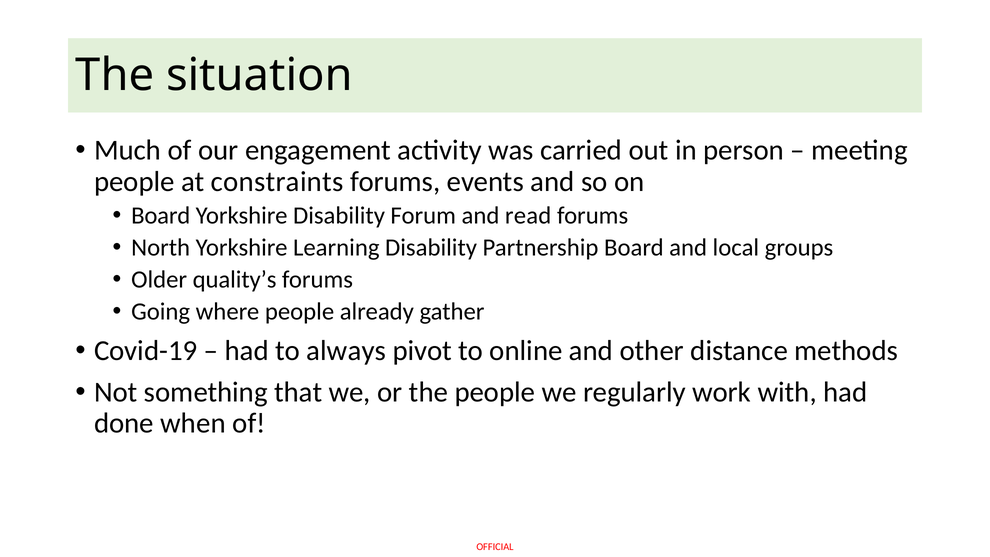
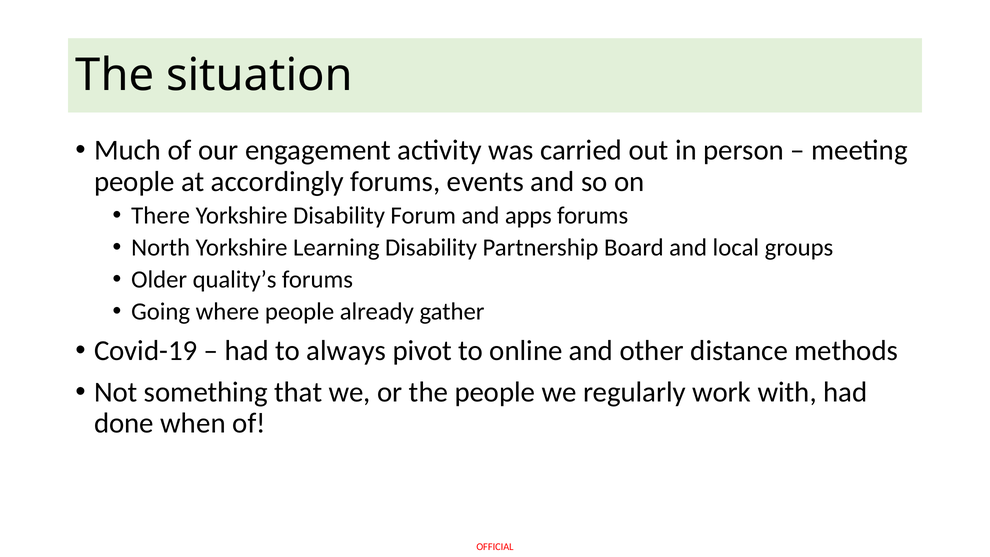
constraints: constraints -> accordingly
Board at (161, 216): Board -> There
read: read -> apps
